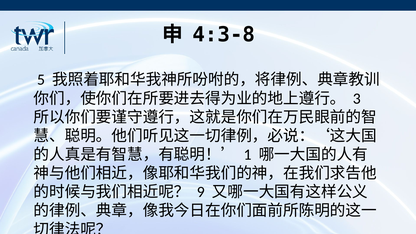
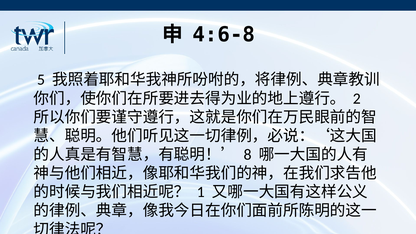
4:3-8: 4:3-8 -> 4:6-8
3: 3 -> 2
1: 1 -> 8
9: 9 -> 1
